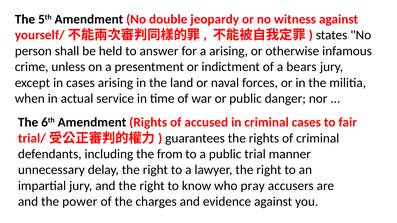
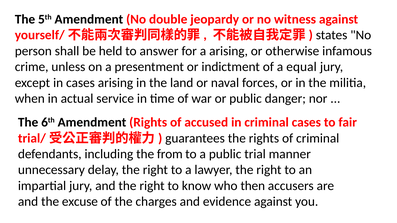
bears: bears -> equal
pray: pray -> then
power: power -> excuse
